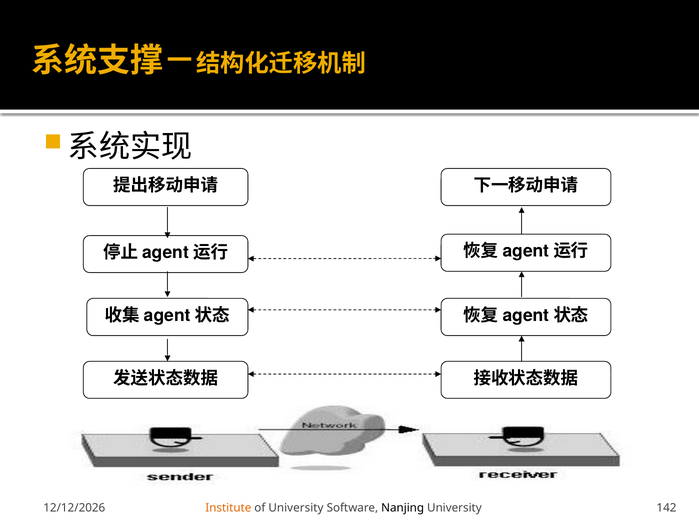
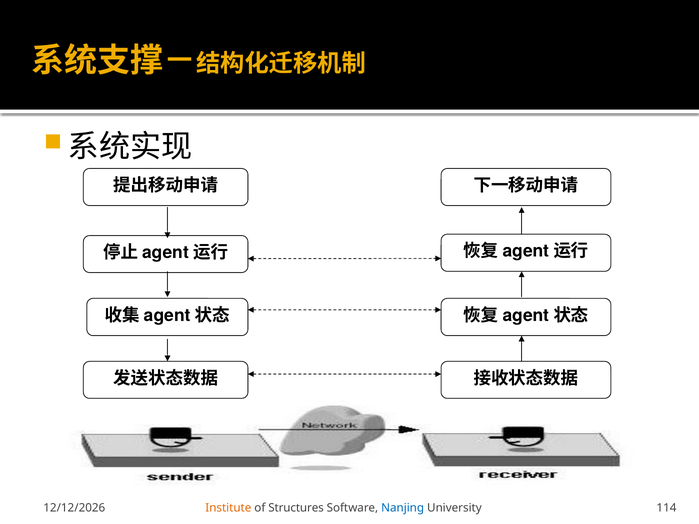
of University: University -> Structures
Nanjing colour: black -> blue
142: 142 -> 114
